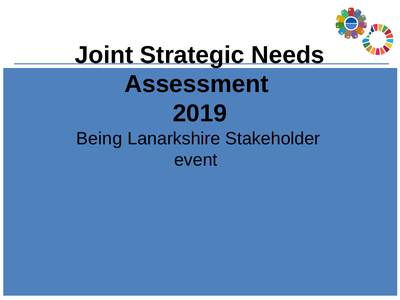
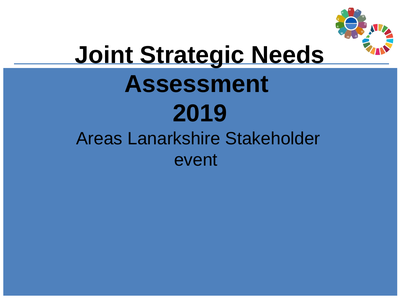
Being: Being -> Areas
